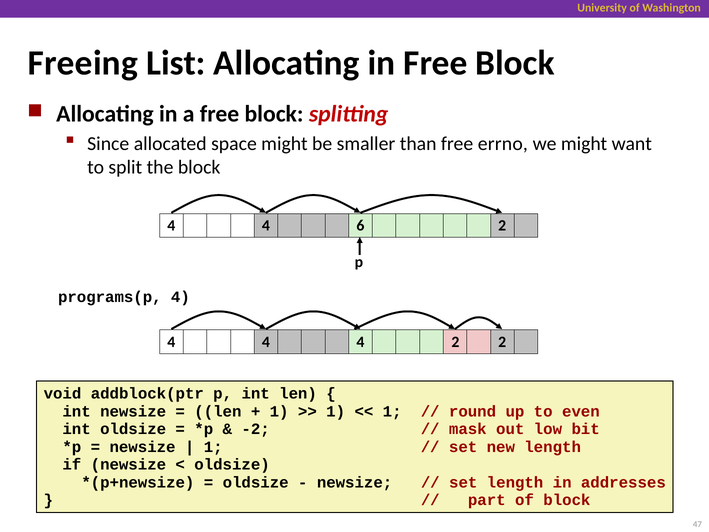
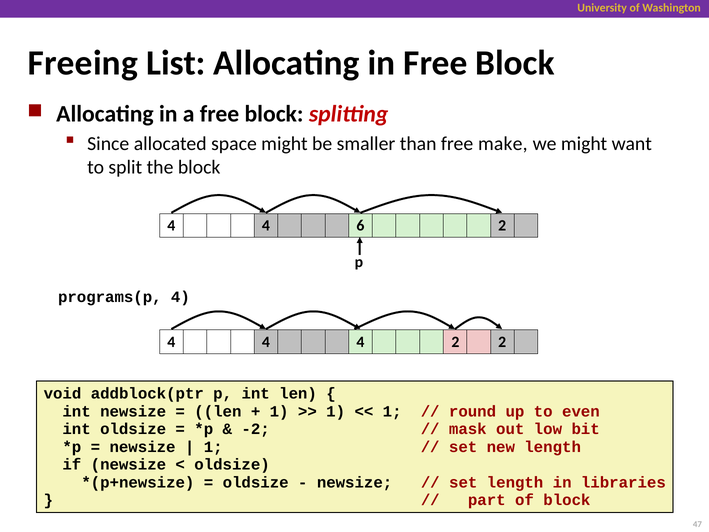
errno: errno -> make
addresses: addresses -> libraries
